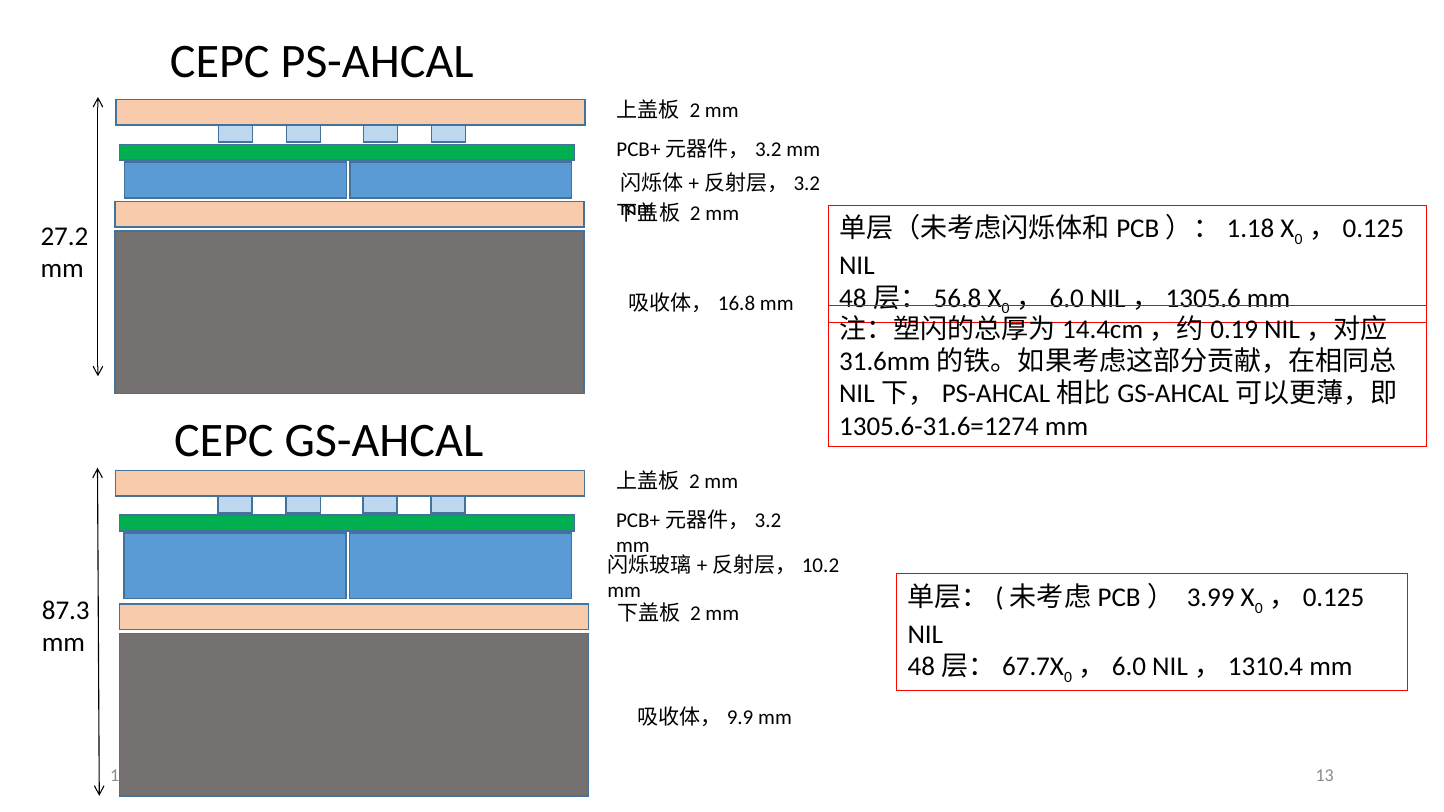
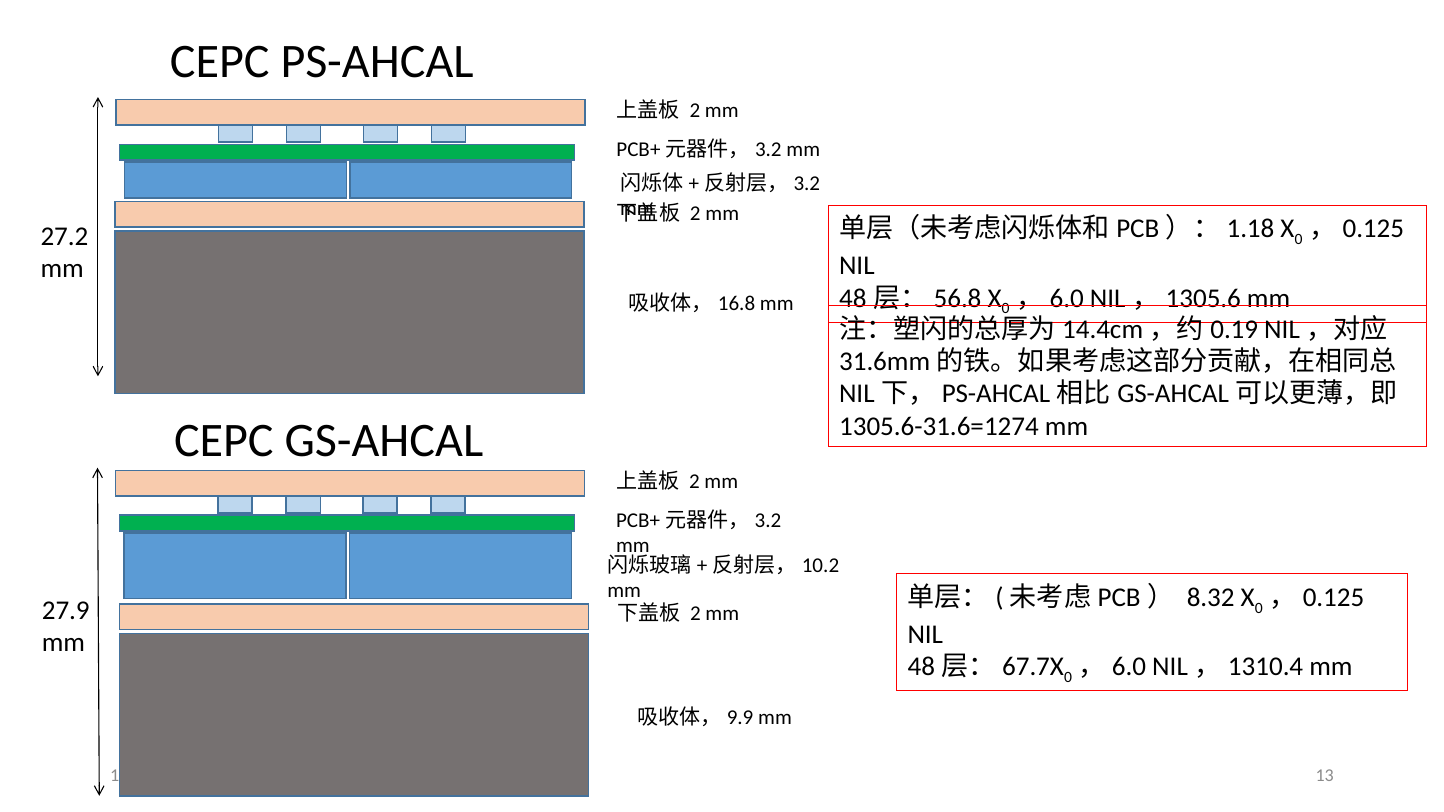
3.99: 3.99 -> 8.32
87.3: 87.3 -> 27.9
